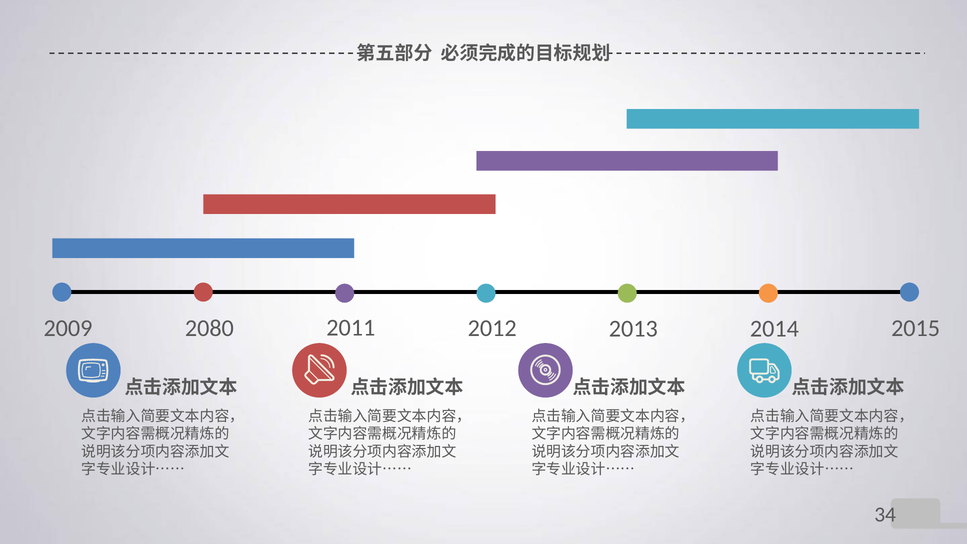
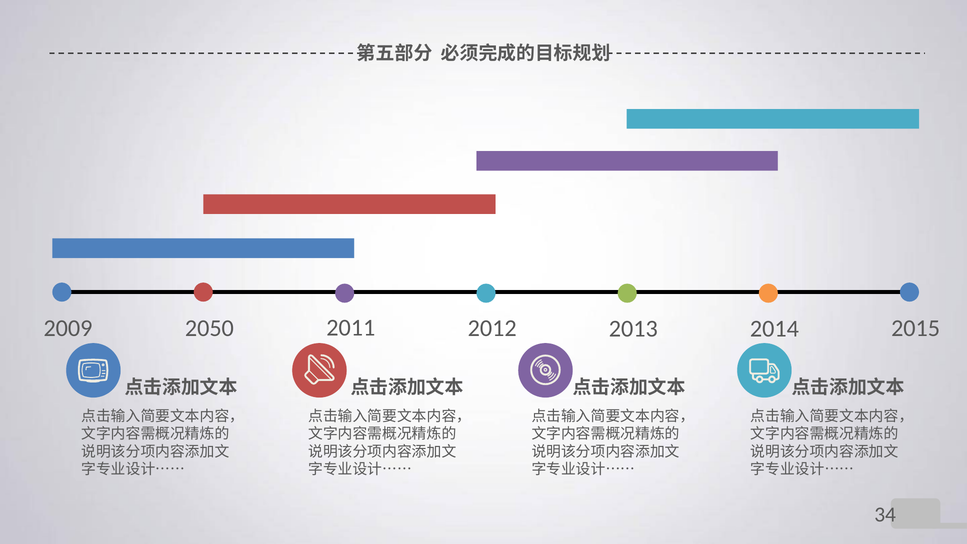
2080: 2080 -> 2050
